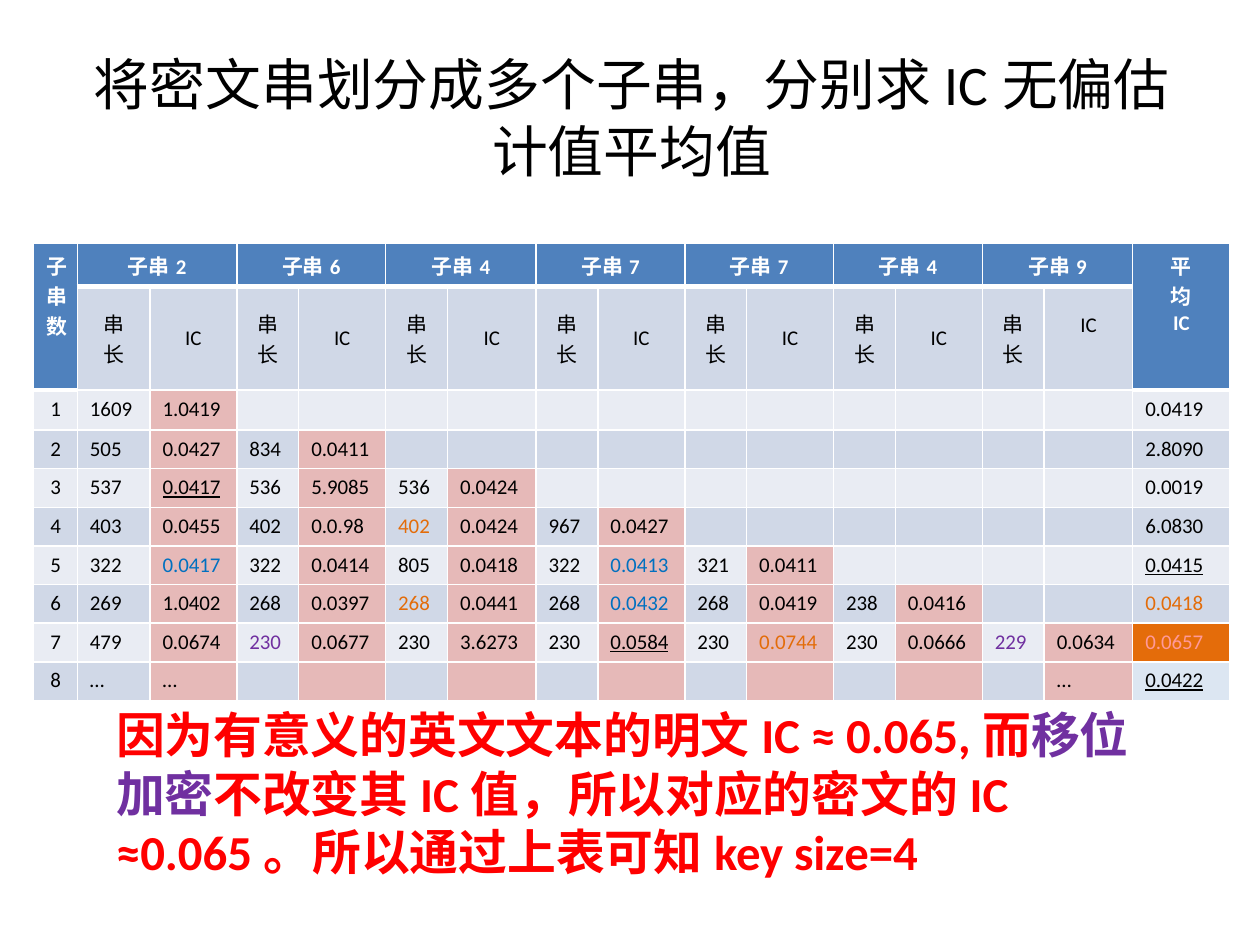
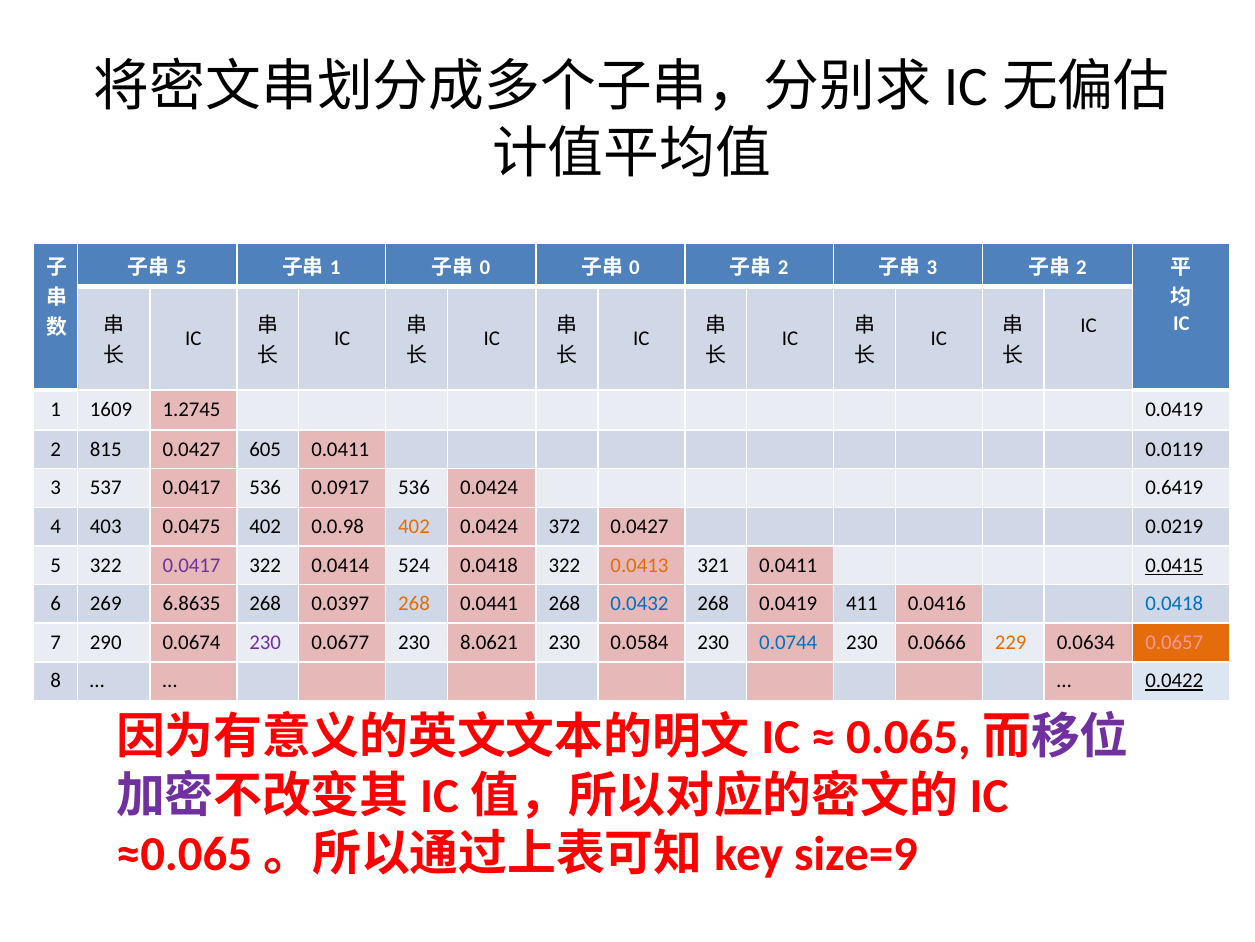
2 at (181, 267): 2 -> 5
6 at (335, 267): 6 -> 1
4 at (485, 267): 4 -> 0
7 at (634, 267): 7 -> 0
7 at (783, 267): 7 -> 2
4 at (932, 267): 4 -> 3
9 at (1082, 267): 9 -> 2
1.0419: 1.0419 -> 1.2745
505: 505 -> 815
834: 834 -> 605
2.8090: 2.8090 -> 0.0119
0.0417 at (192, 488) underline: present -> none
5.9085: 5.9085 -> 0.0917
0.0019: 0.0019 -> 0.6419
0.0455: 0.0455 -> 0.0475
967: 967 -> 372
6.0830: 6.0830 -> 0.0219
0.0417 at (192, 565) colour: blue -> purple
805: 805 -> 524
0.0413 colour: blue -> orange
1.0402: 1.0402 -> 6.8635
238: 238 -> 411
0.0418 at (1174, 603) colour: orange -> blue
479: 479 -> 290
3.6273: 3.6273 -> 8.0621
0.0584 underline: present -> none
0.0744 colour: orange -> blue
229 colour: purple -> orange
size=4: size=4 -> size=9
